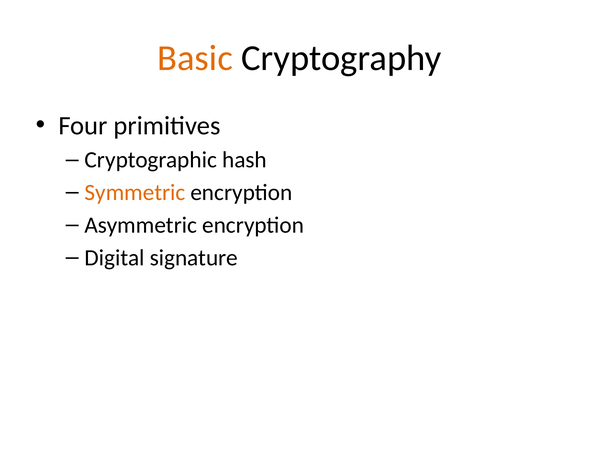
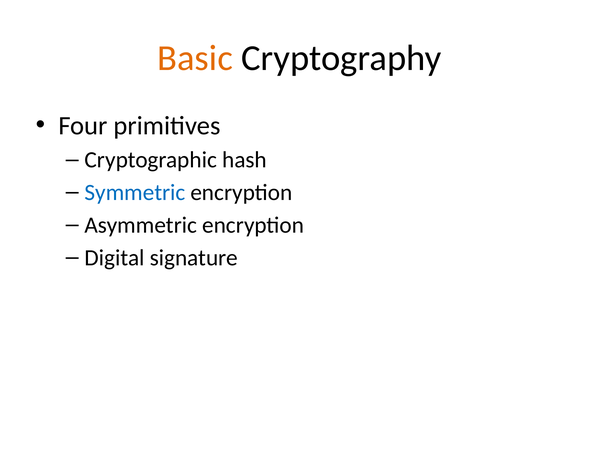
Symmetric colour: orange -> blue
